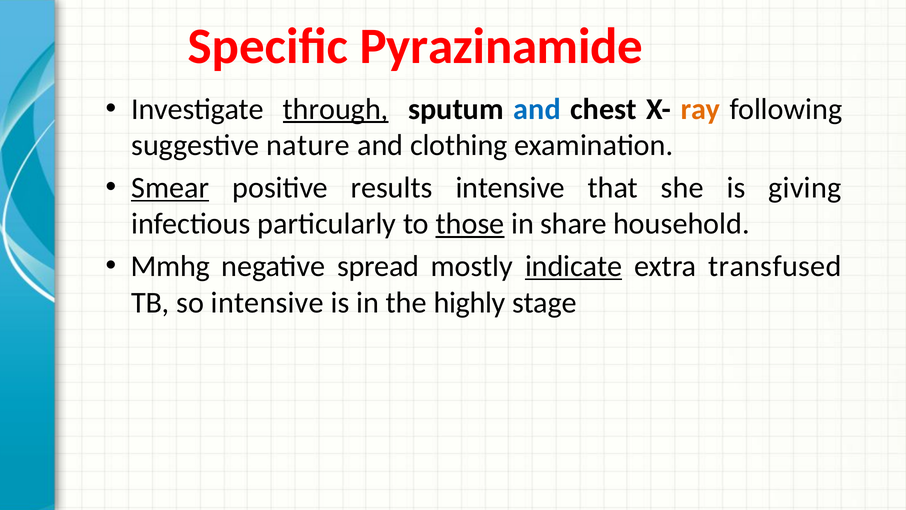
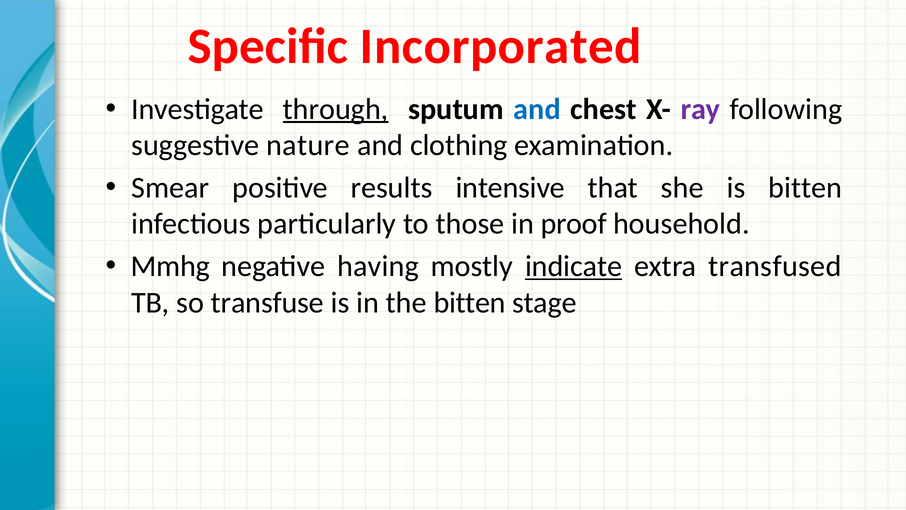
Pyrazinamide: Pyrazinamide -> Incorporated
ray colour: orange -> purple
Smear underline: present -> none
is giving: giving -> bitten
those underline: present -> none
share: share -> proof
spread: spread -> having
so intensive: intensive -> transfuse
the highly: highly -> bitten
